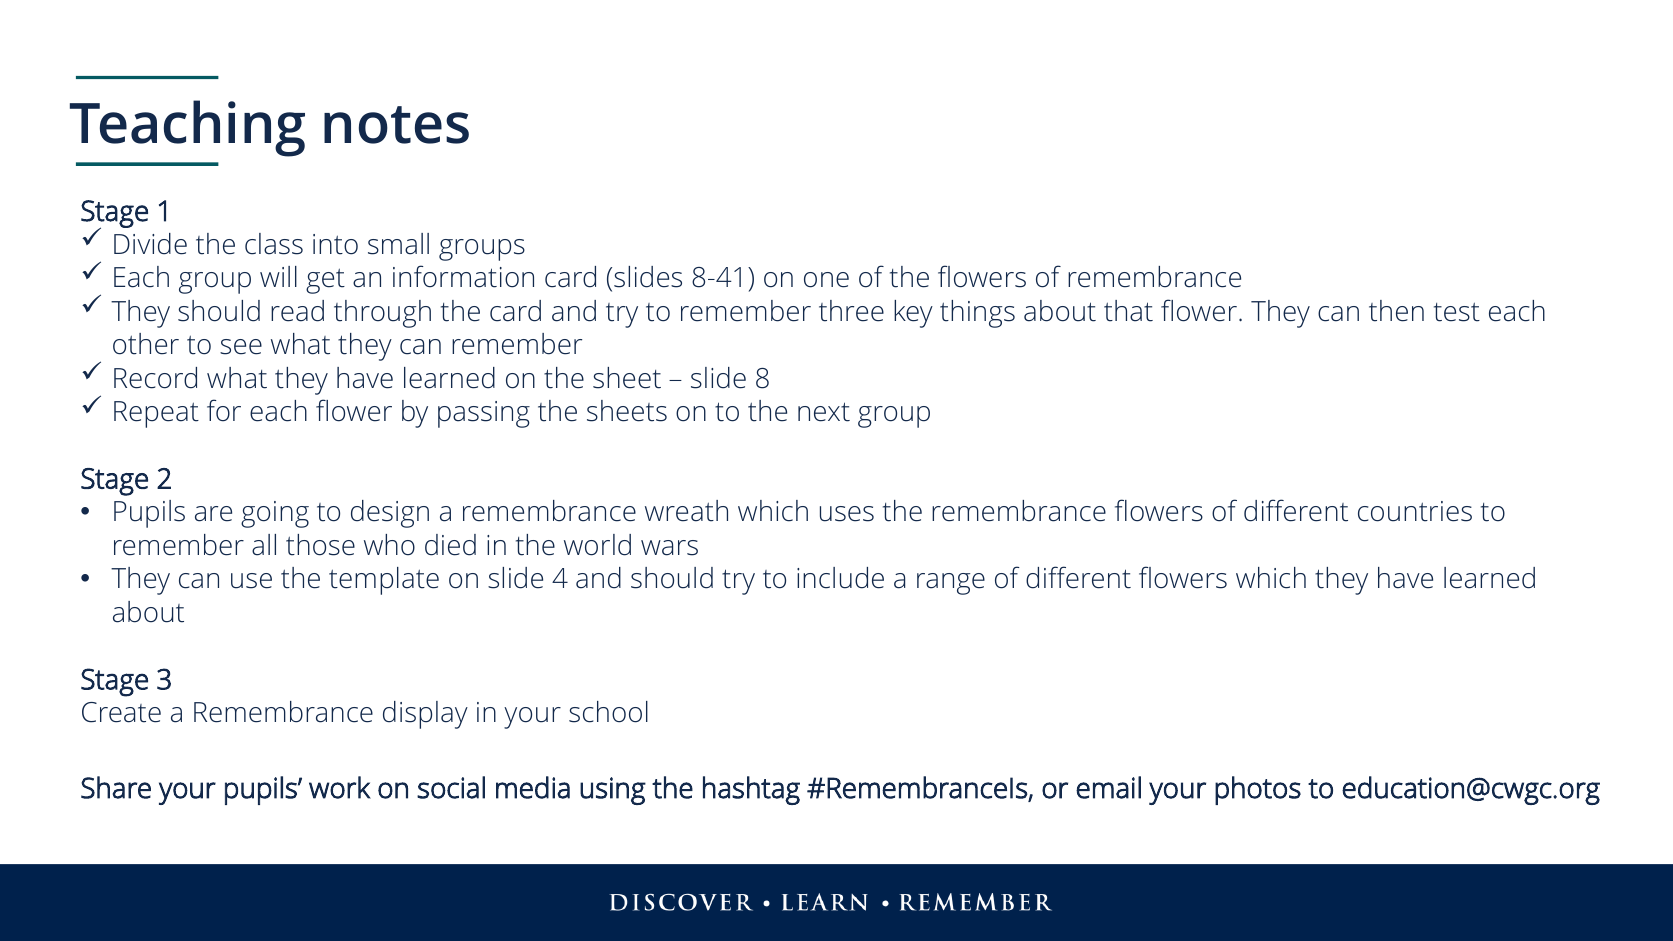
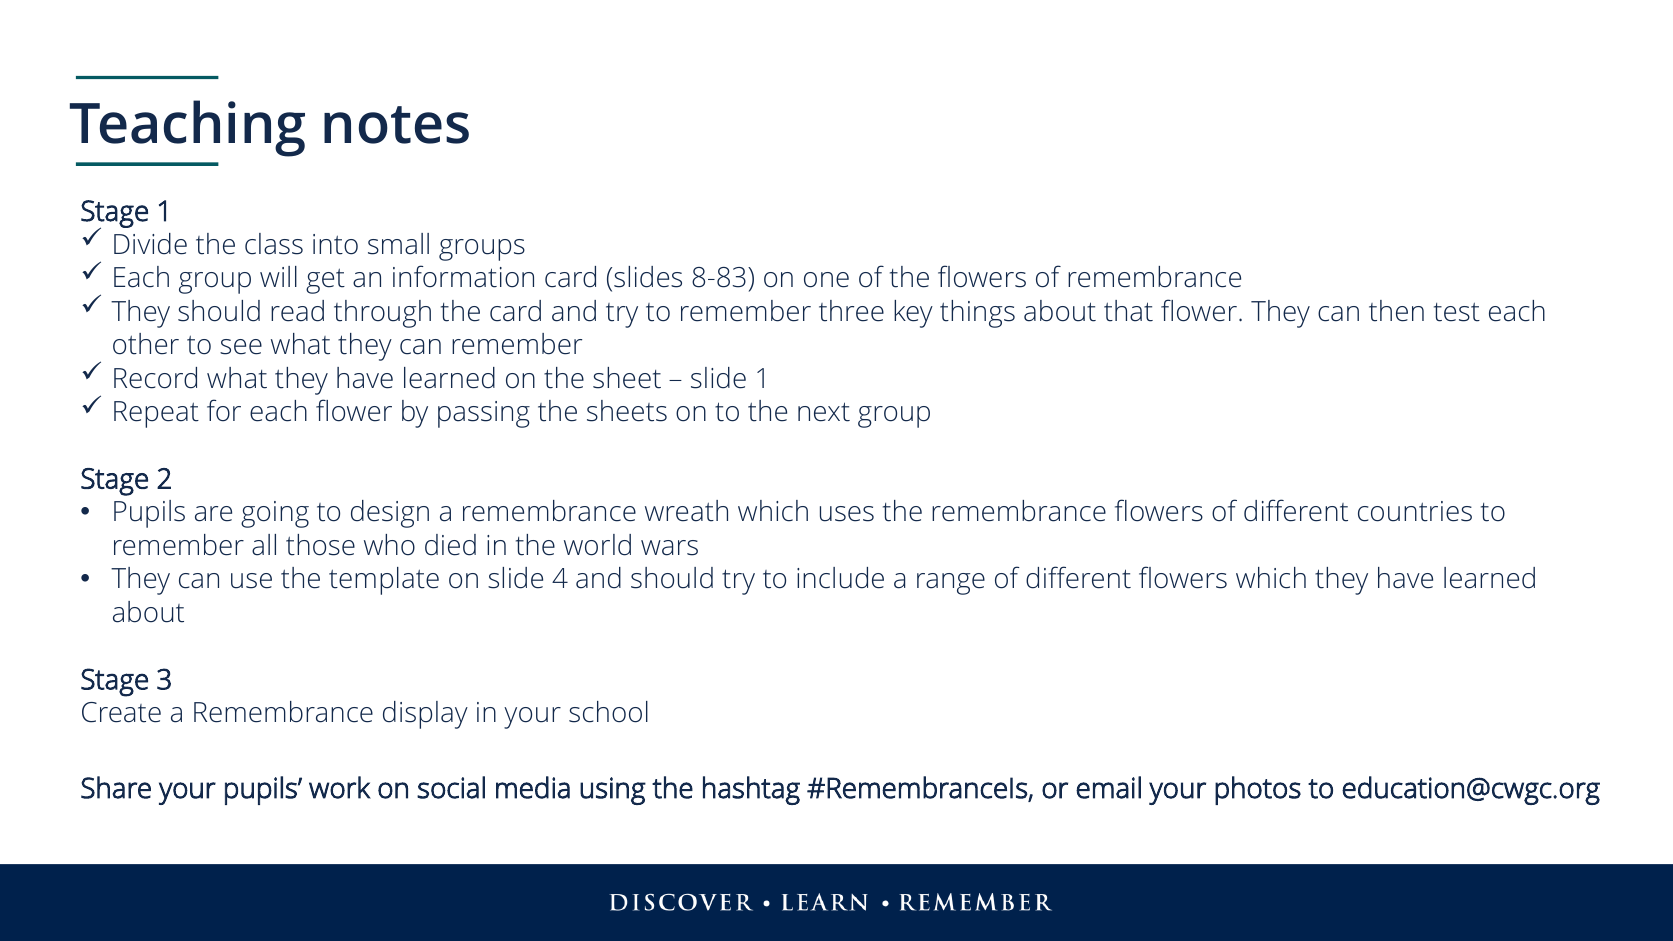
8-41: 8-41 -> 8-83
slide 8: 8 -> 1
